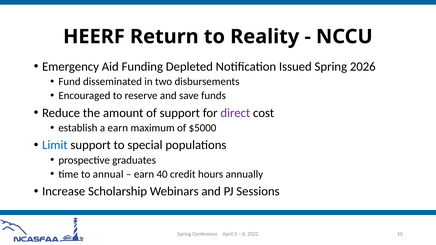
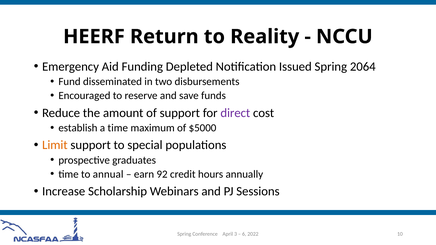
2026: 2026 -> 2064
a earn: earn -> time
Limit colour: blue -> orange
40: 40 -> 92
